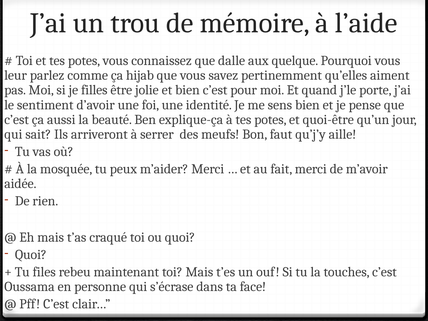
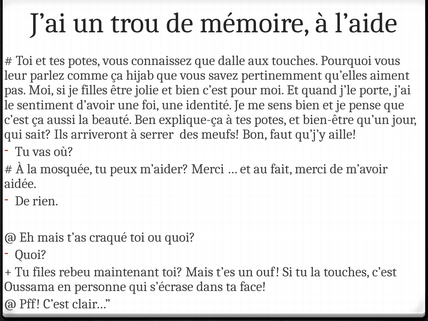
aux quelque: quelque -> touches
quoi-être: quoi-être -> bien-être
